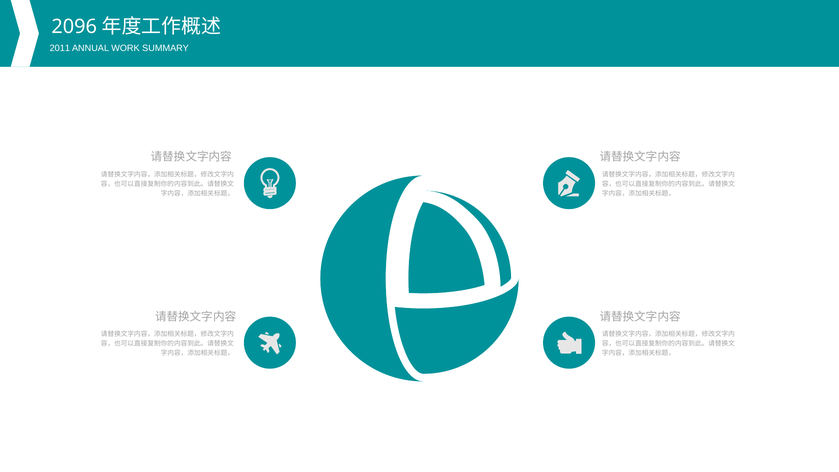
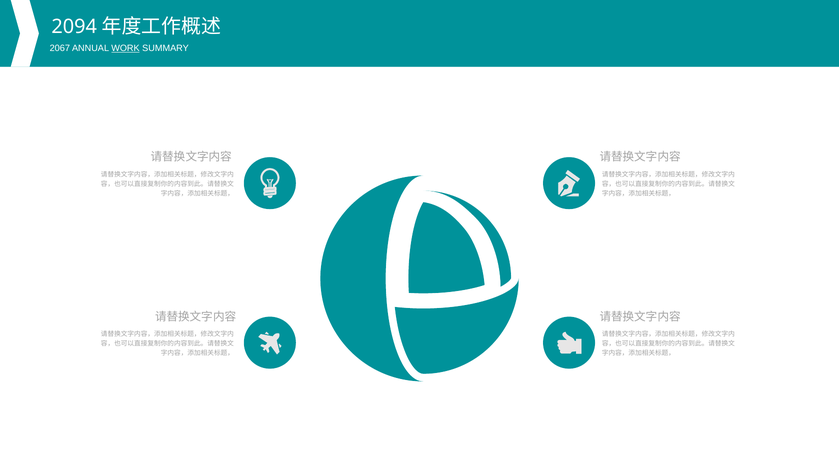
2096: 2096 -> 2094
2011: 2011 -> 2067
WORK underline: none -> present
